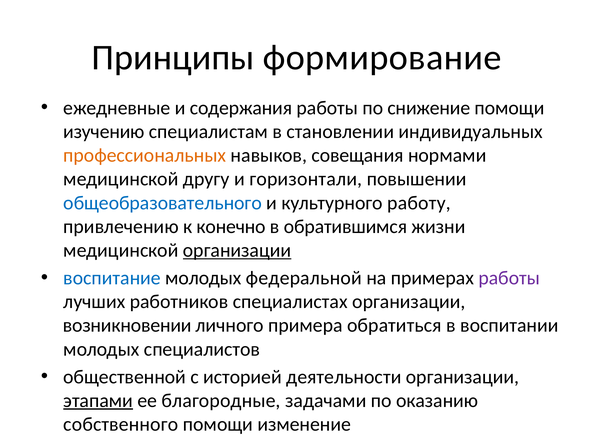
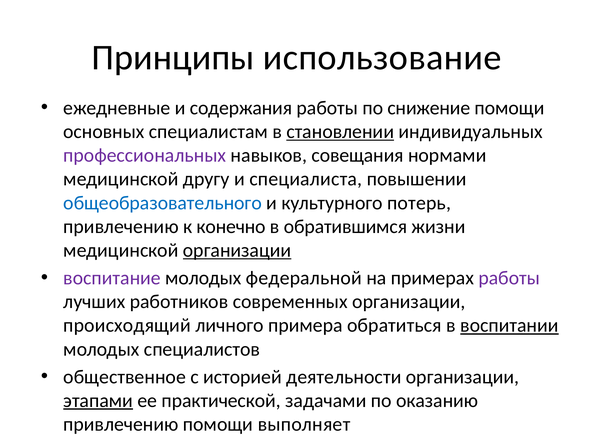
формирование: формирование -> использование
изучению: изучению -> основных
становлении underline: none -> present
профессиональных colour: orange -> purple
горизонтали: горизонтали -> специалиста
работу: работу -> потерь
воспитание colour: blue -> purple
специалистах: специалистах -> современных
возникновении: возникновении -> происходящий
воспитании underline: none -> present
общественной: общественной -> общественное
благородные: благородные -> практической
собственного at (121, 425): собственного -> привлечению
изменение: изменение -> выполняет
